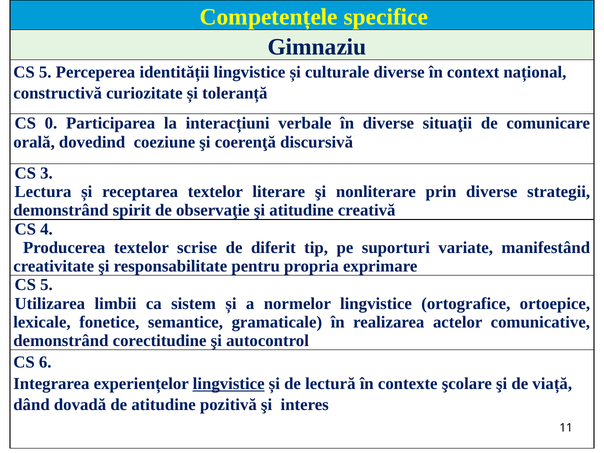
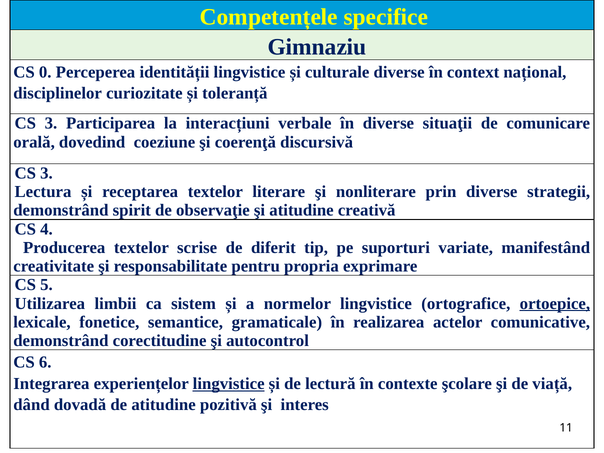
5 at (45, 72): 5 -> 0
constructivă: constructivă -> disciplinelor
0 at (51, 123): 0 -> 3
ortoepice underline: none -> present
